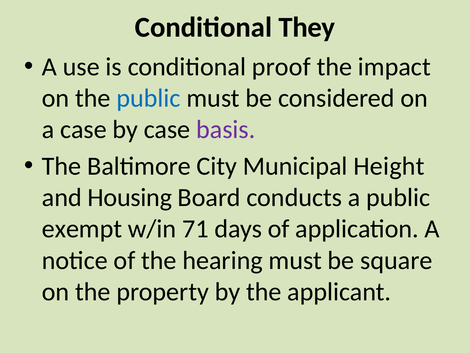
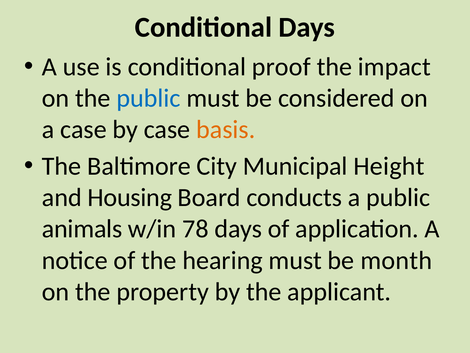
Conditional They: They -> Days
basis colour: purple -> orange
exempt: exempt -> animals
71: 71 -> 78
square: square -> month
